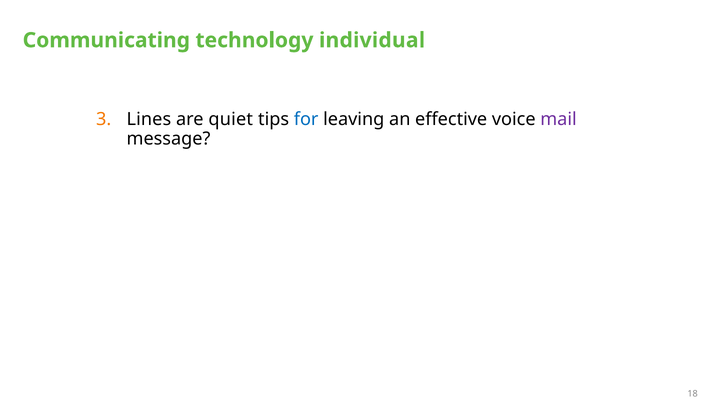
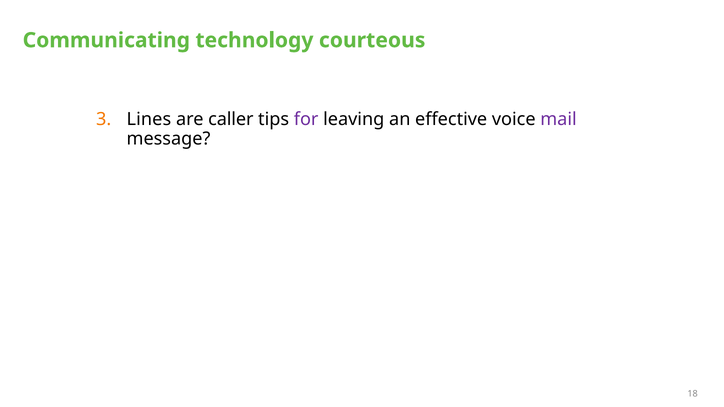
individual: individual -> courteous
quiet: quiet -> caller
for colour: blue -> purple
